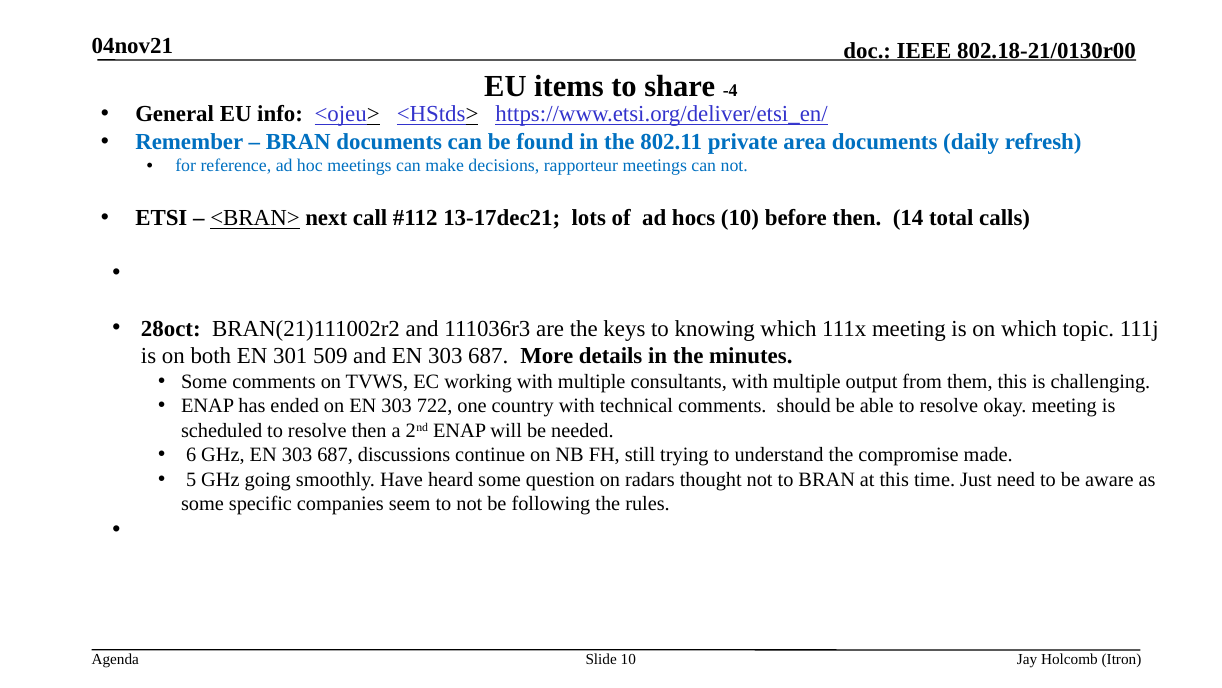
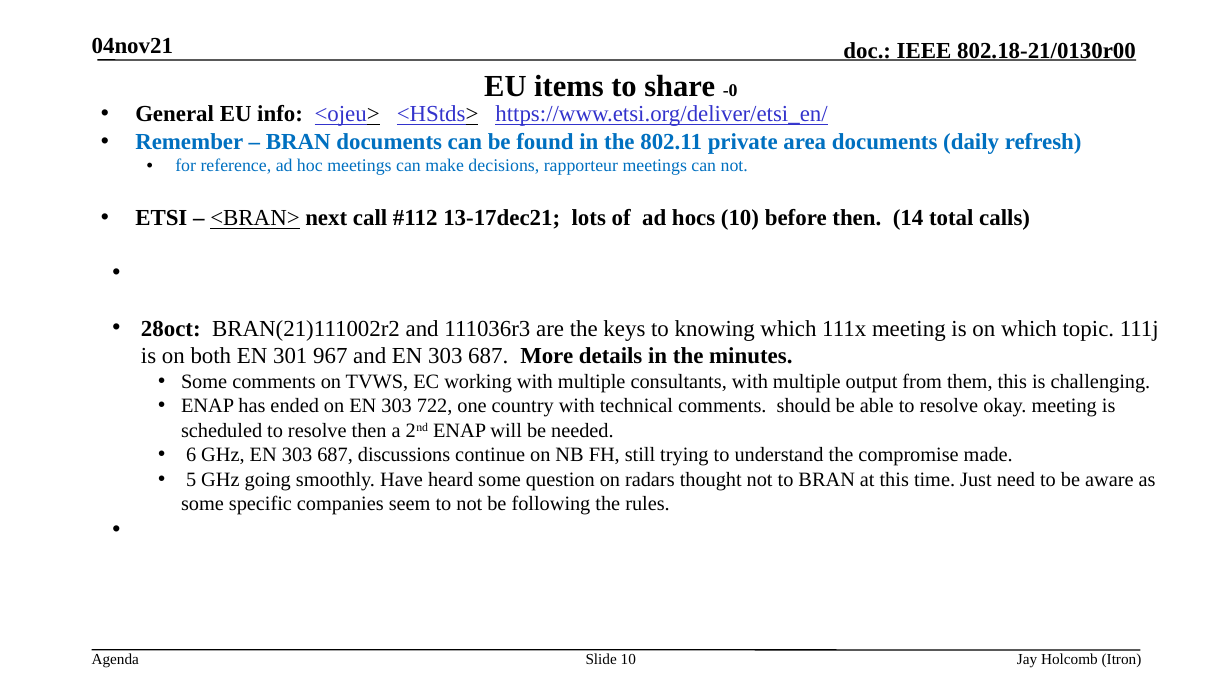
-4: -4 -> -0
509: 509 -> 967
